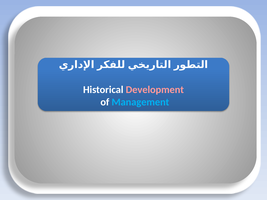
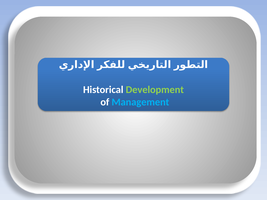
Development colour: pink -> light green
